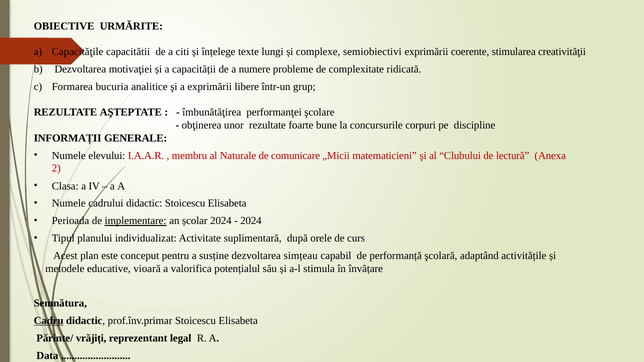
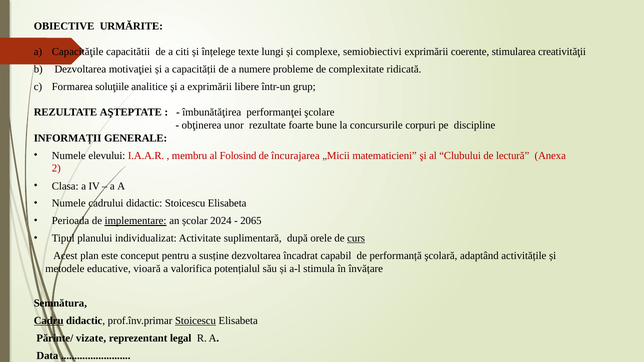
bucuria: bucuria -> soluţiile
Naturale: Naturale -> Folosind
comunicare: comunicare -> încurajarea
2024 at (251, 221): 2024 -> 2065
curs underline: none -> present
simțeau: simțeau -> încadrat
Stoicescu at (195, 321) underline: none -> present
vrăjiți: vrăjiți -> vizate
